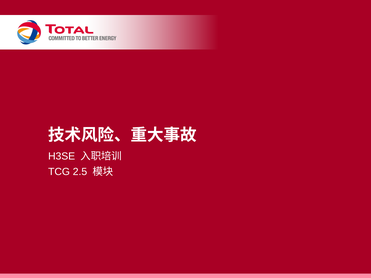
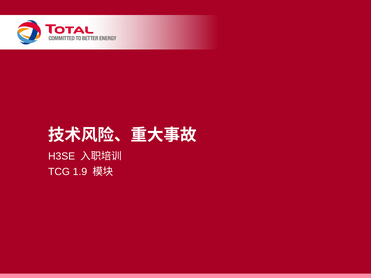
2.5: 2.5 -> 1.9
